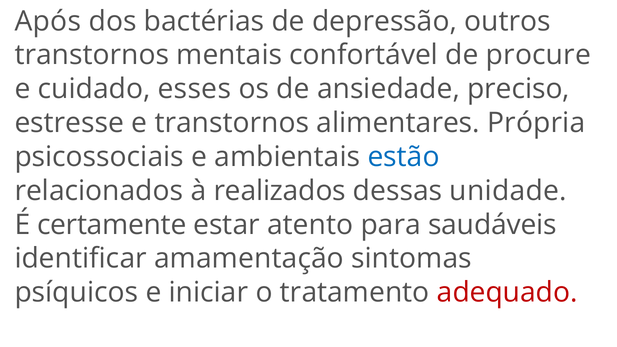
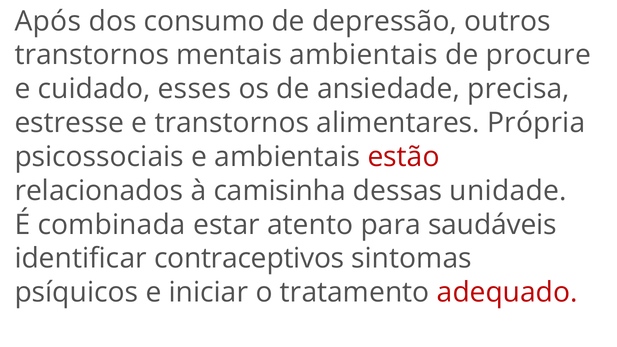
bactérias: bactérias -> consumo
mentais confortável: confortável -> ambientais
preciso: preciso -> precisa
estão colour: blue -> red
realizados: realizados -> camisinha
certamente: certamente -> combinada
amamentação: amamentação -> contraceptivos
